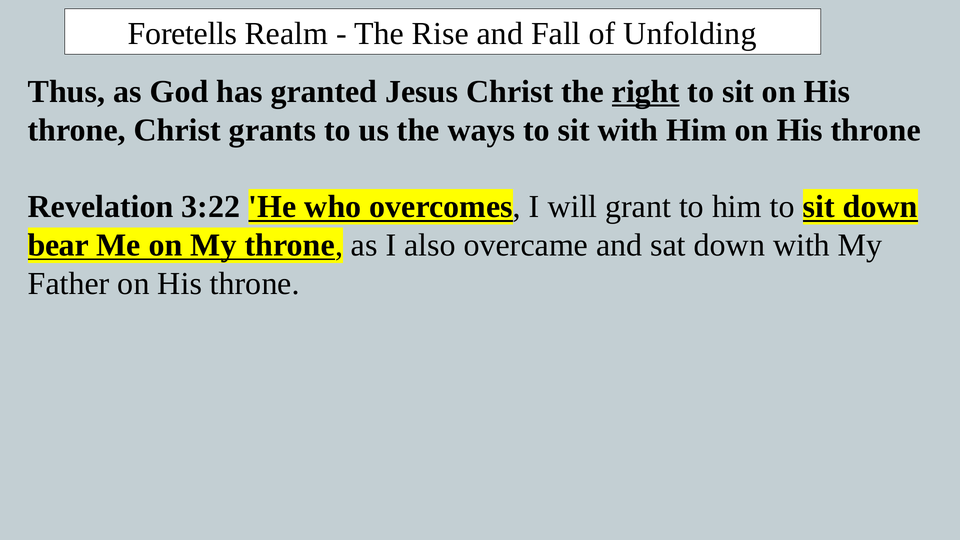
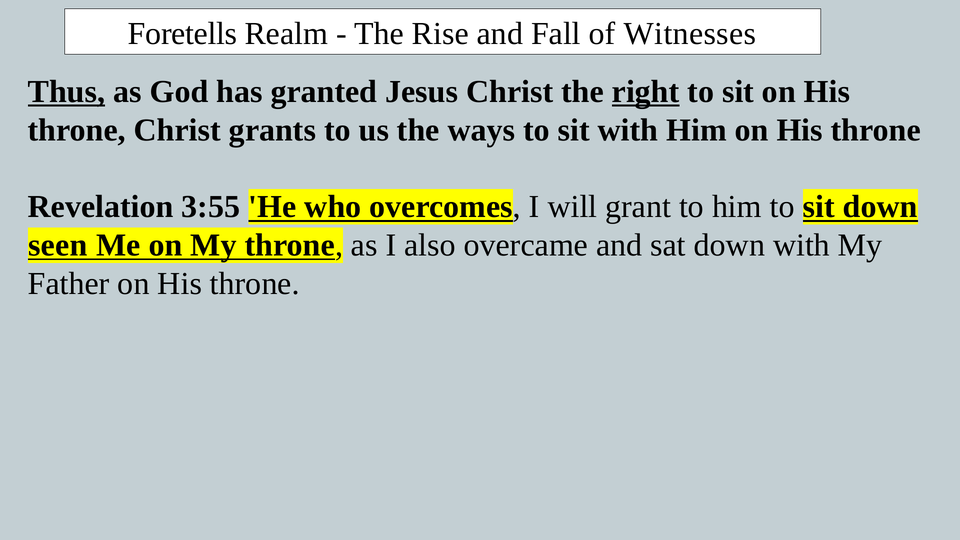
Unfolding: Unfolding -> Witnesses
Thus underline: none -> present
3:22: 3:22 -> 3:55
bear: bear -> seen
